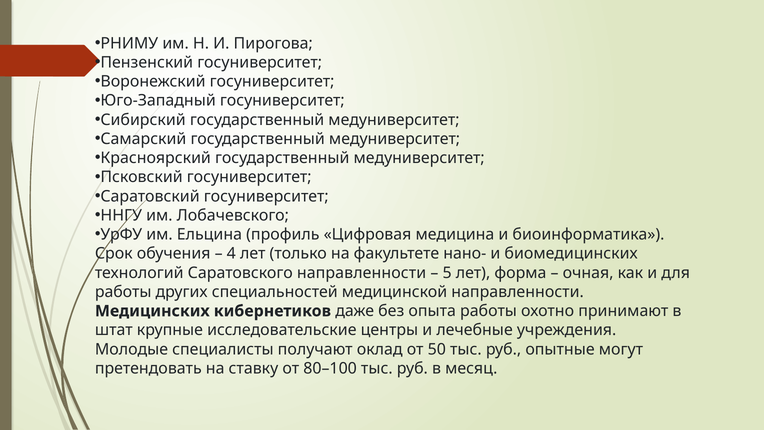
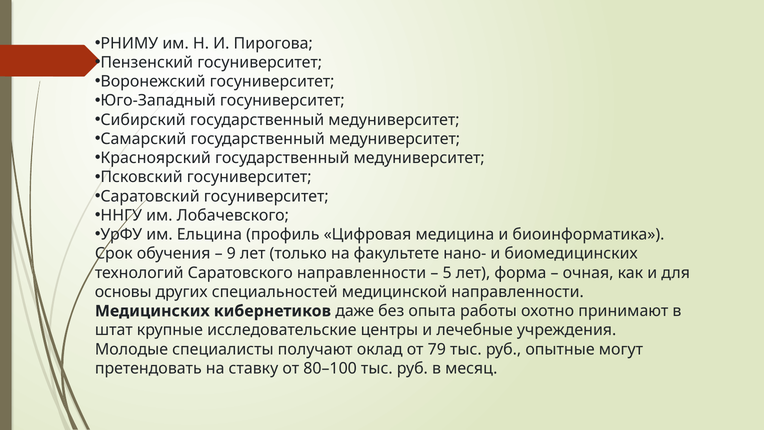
4: 4 -> 9
работы at (123, 292): работы -> основы
50: 50 -> 79
